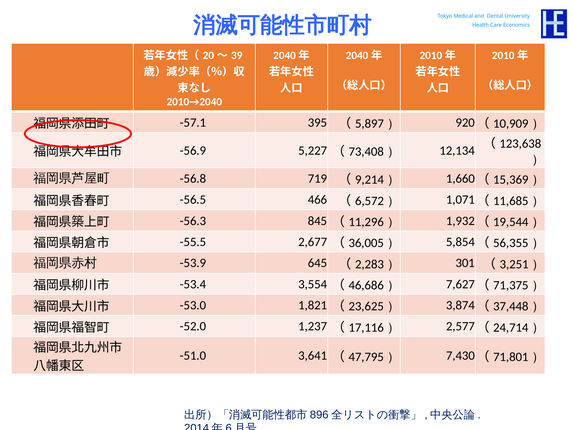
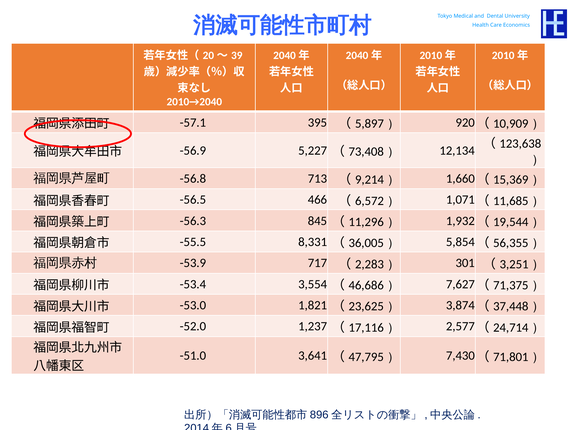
719: 719 -> 713
2,677: 2,677 -> 8,331
645: 645 -> 717
